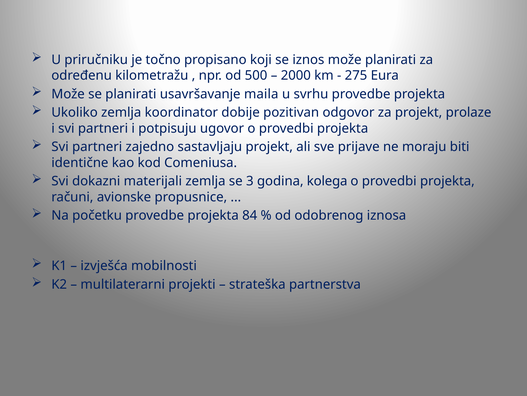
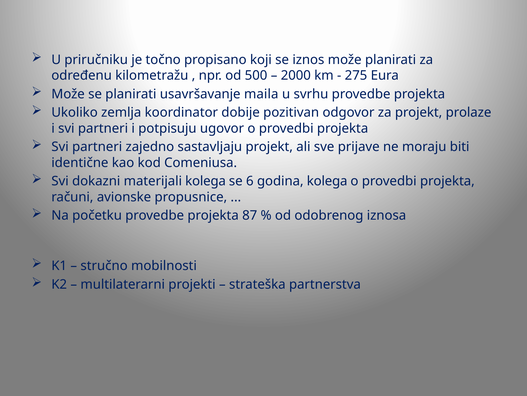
materijali zemlja: zemlja -> kolega
3: 3 -> 6
84: 84 -> 87
izvješća: izvješća -> stručno
